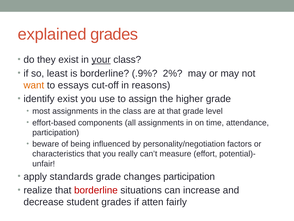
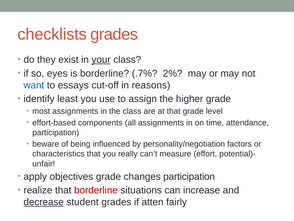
explained: explained -> checklists
least: least -> eyes
.9%: .9% -> .7%
want colour: orange -> blue
identify exist: exist -> least
standards: standards -> objectives
decrease underline: none -> present
